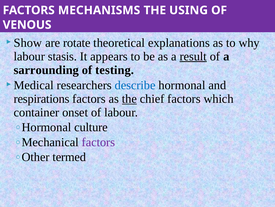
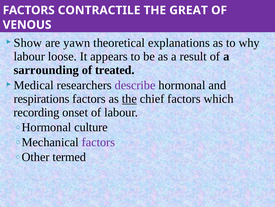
MECHANISMS: MECHANISMS -> CONTRACTILE
USING: USING -> GREAT
rotate: rotate -> yawn
stasis: stasis -> loose
result underline: present -> none
testing: testing -> treated
describe colour: blue -> purple
container: container -> recording
